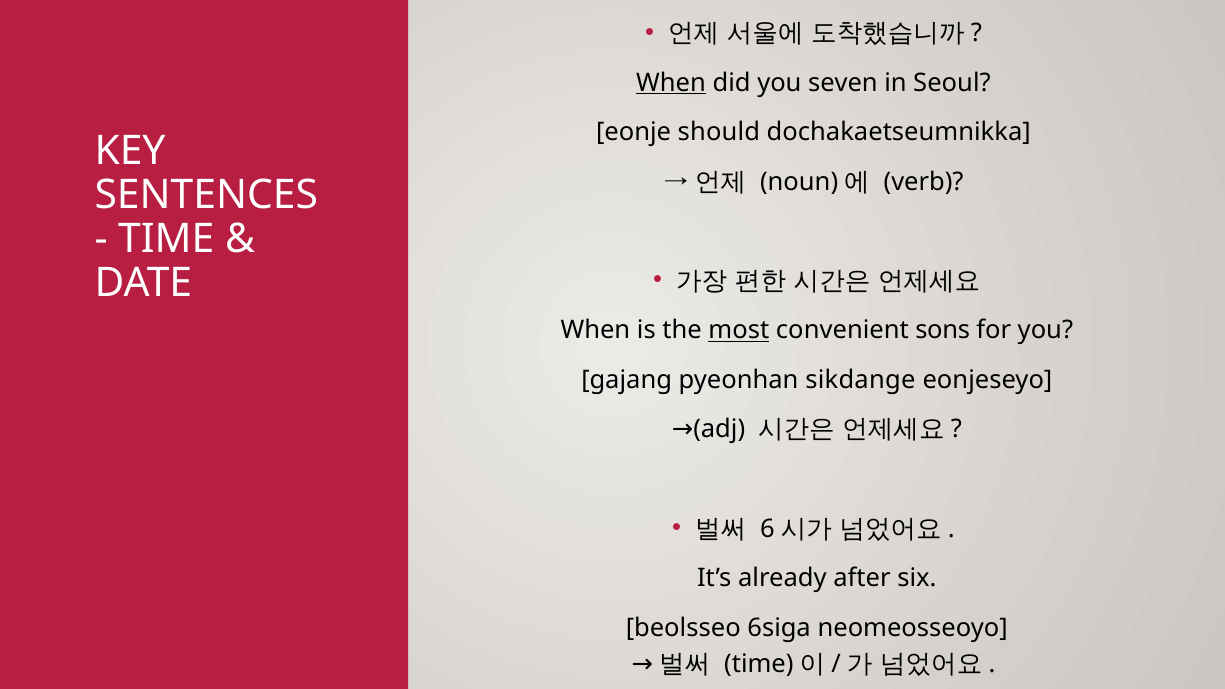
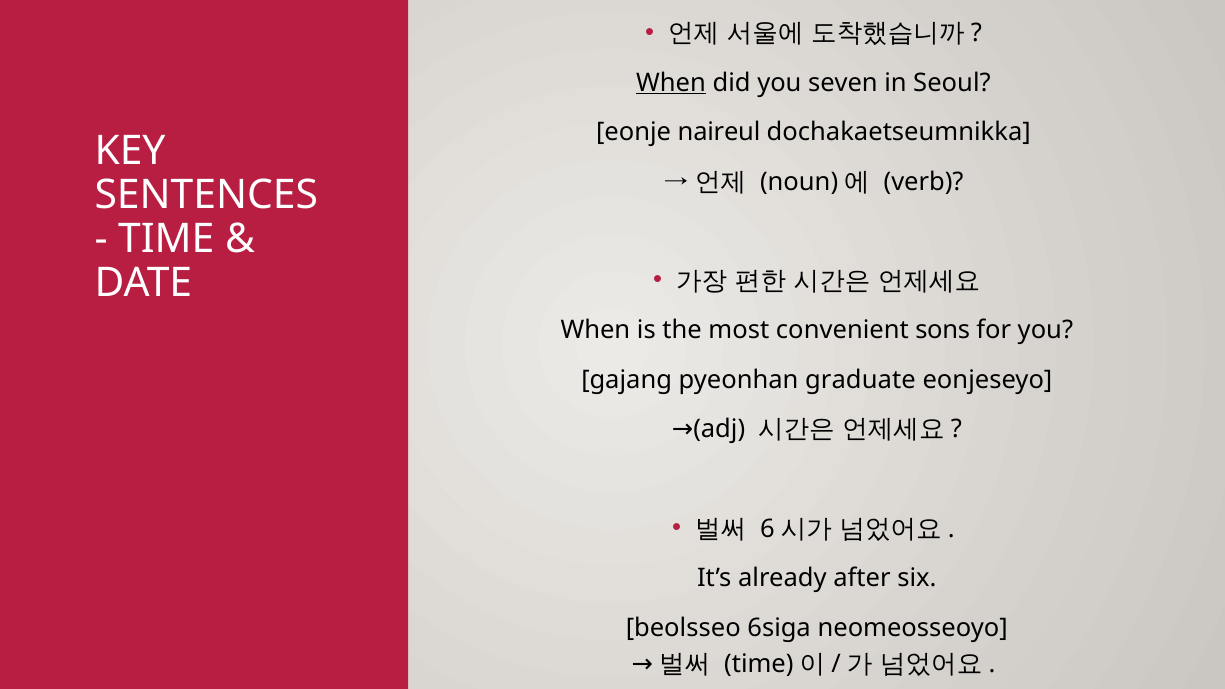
should: should -> naireul
most underline: present -> none
sikdange: sikdange -> graduate
